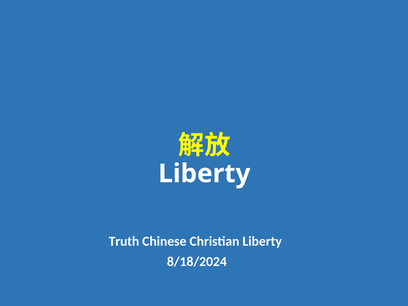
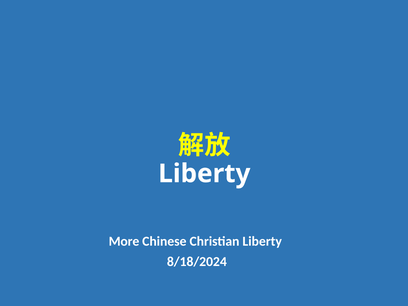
Truth: Truth -> More
